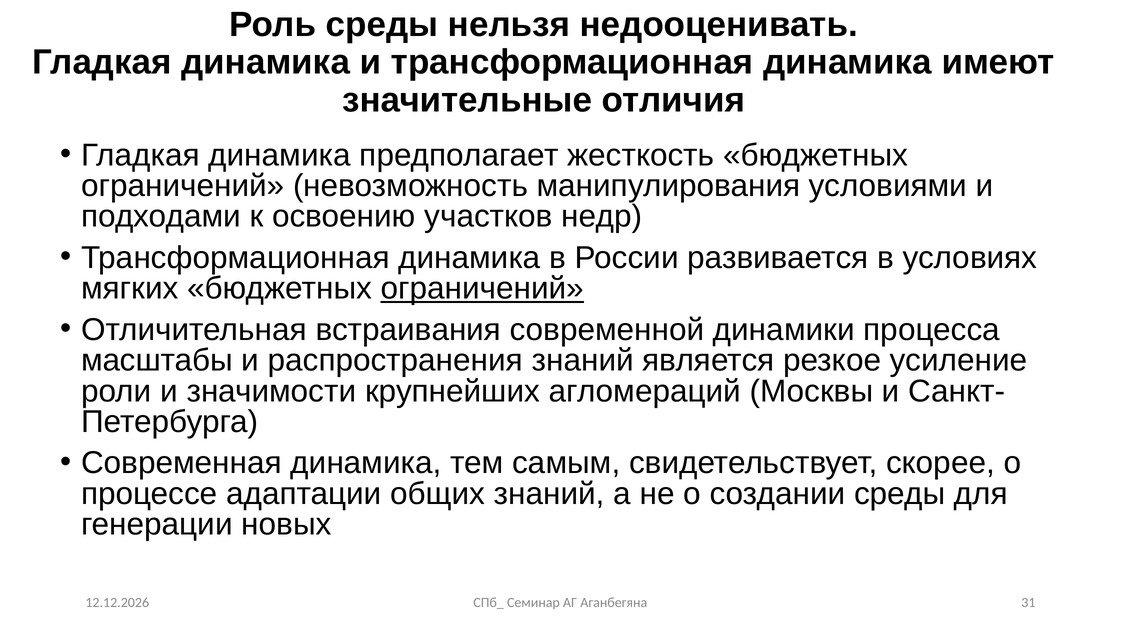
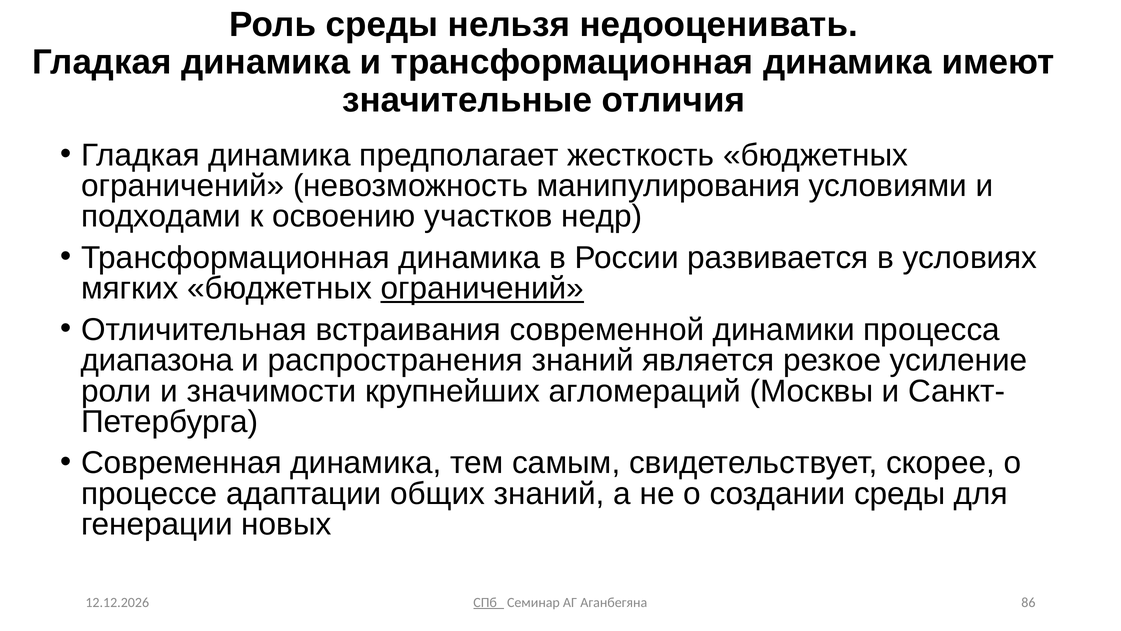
масштабы: масштабы -> диапазона
СПб_ underline: none -> present
31: 31 -> 86
